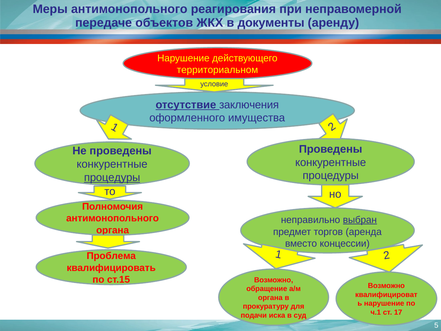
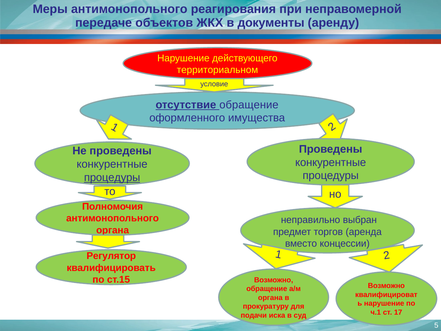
отсутствие заключения: заключения -> обращение
выбран underline: present -> none
Проблема: Проблема -> Регулятор
